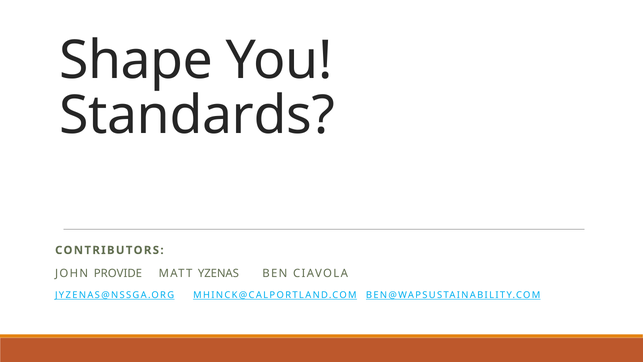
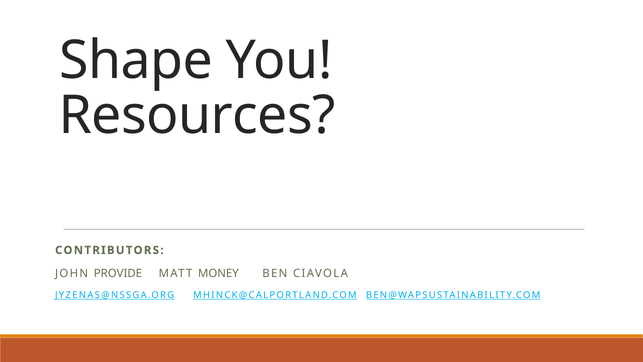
Standards: Standards -> Resources
YZENAS: YZENAS -> MONEY
